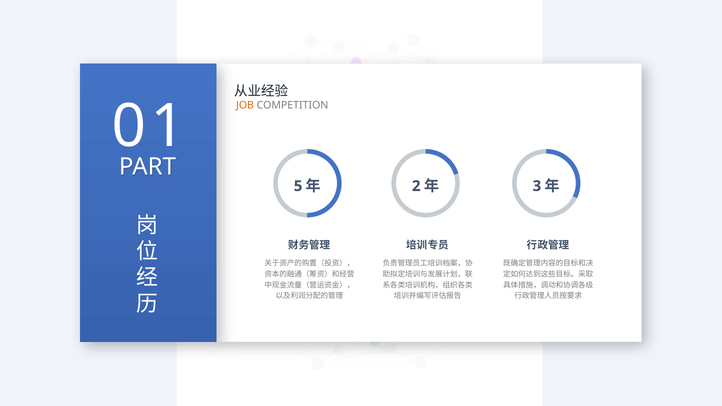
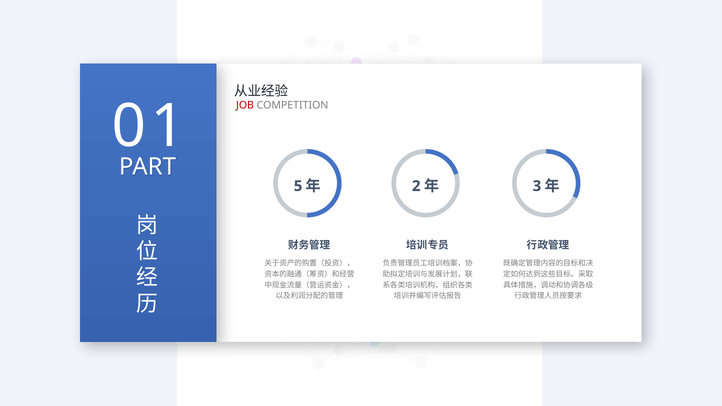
JOB colour: orange -> red
